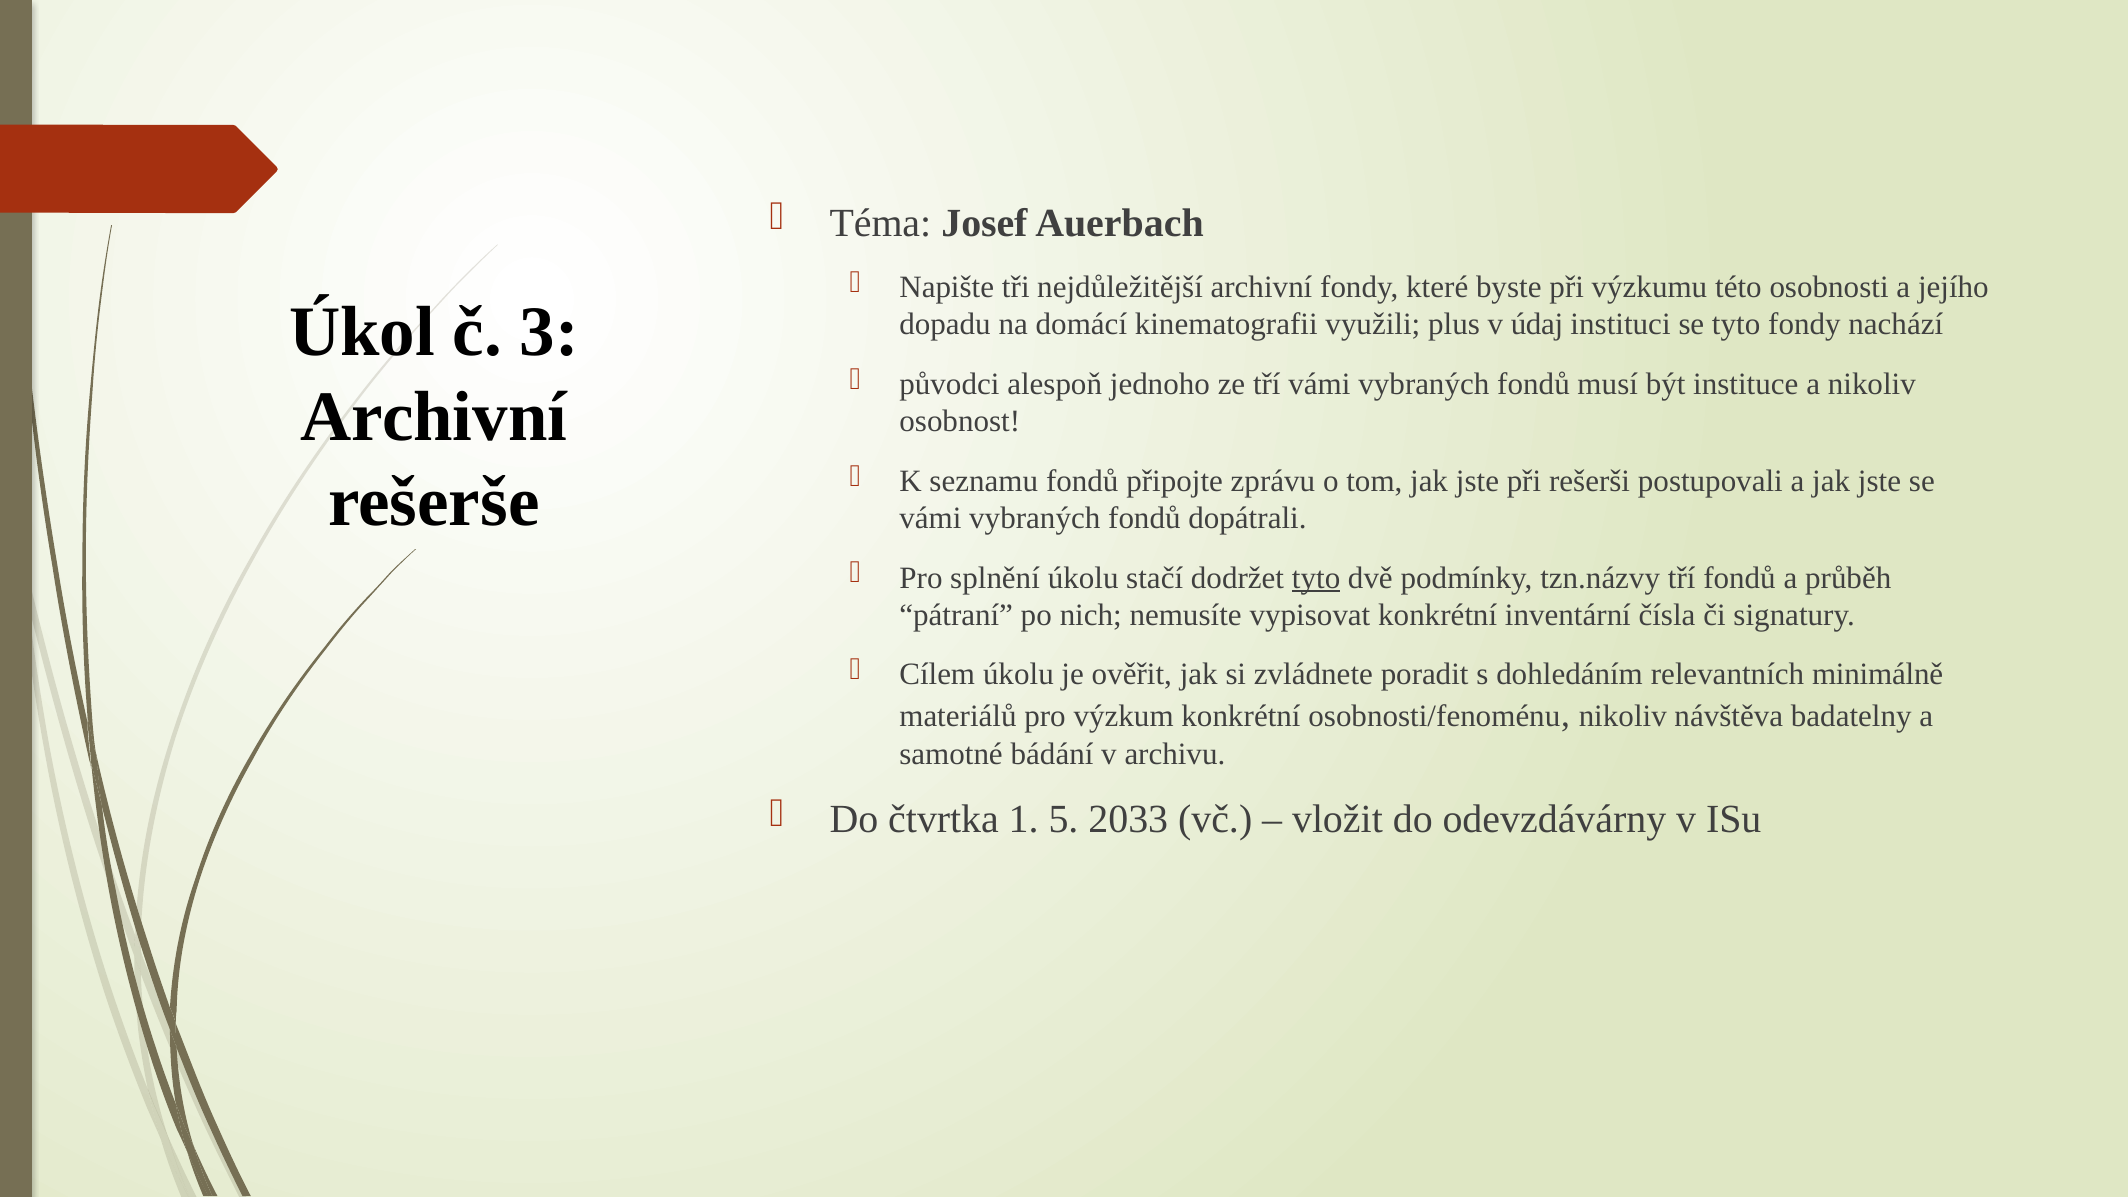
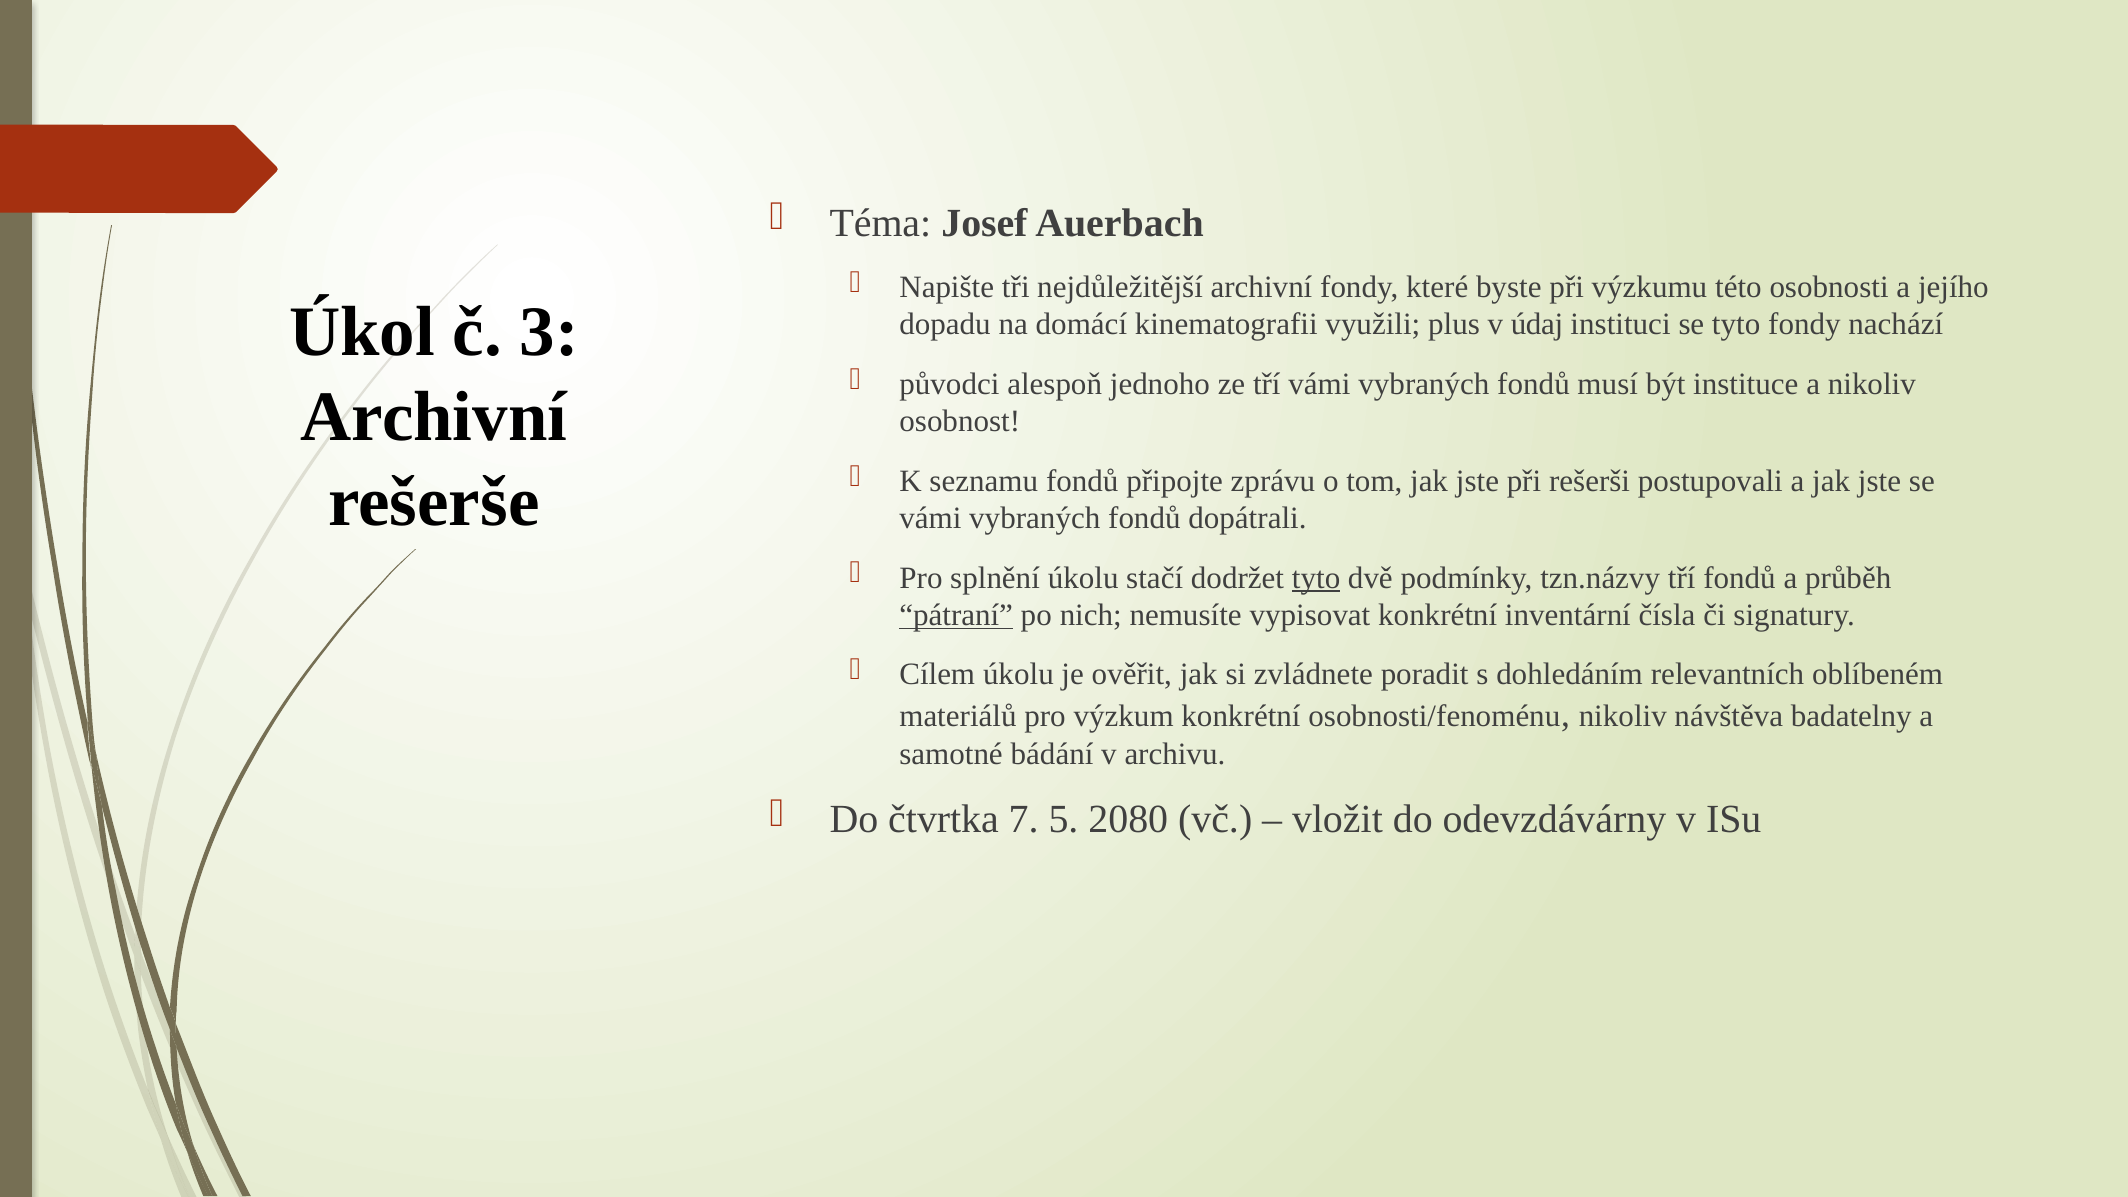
pátraní underline: none -> present
minimálně: minimálně -> oblíbeném
1: 1 -> 7
2033: 2033 -> 2080
